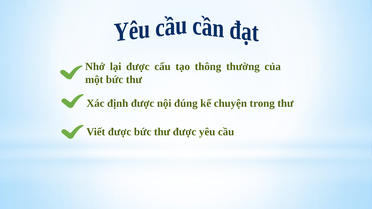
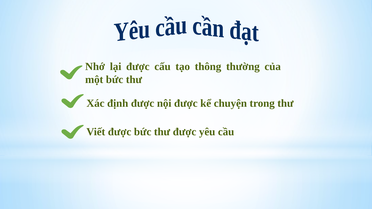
nội đúng: đúng -> được
